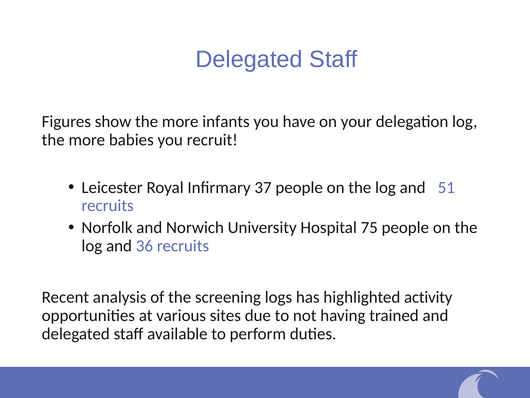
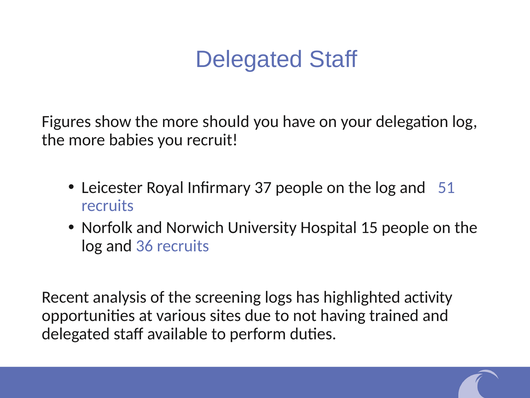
infants: infants -> should
75: 75 -> 15
